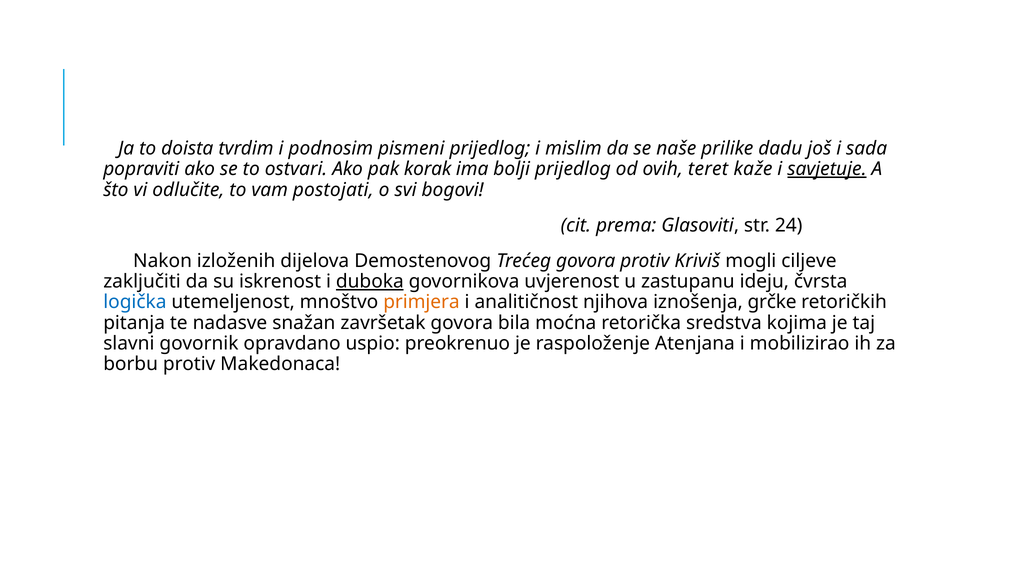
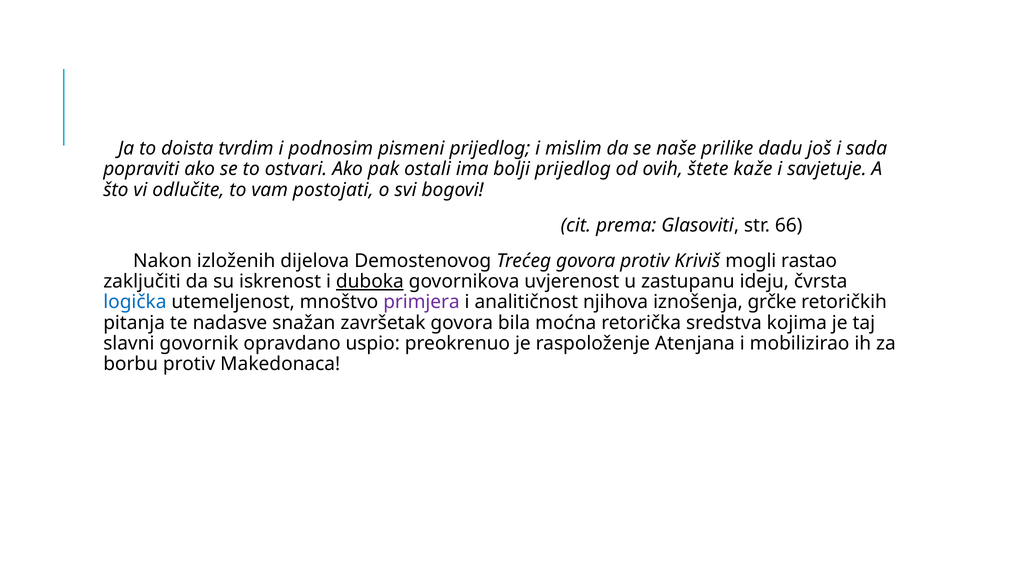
korak: korak -> ostali
teret: teret -> štete
savjetuje underline: present -> none
24: 24 -> 66
ciljeve: ciljeve -> rastao
primjera colour: orange -> purple
